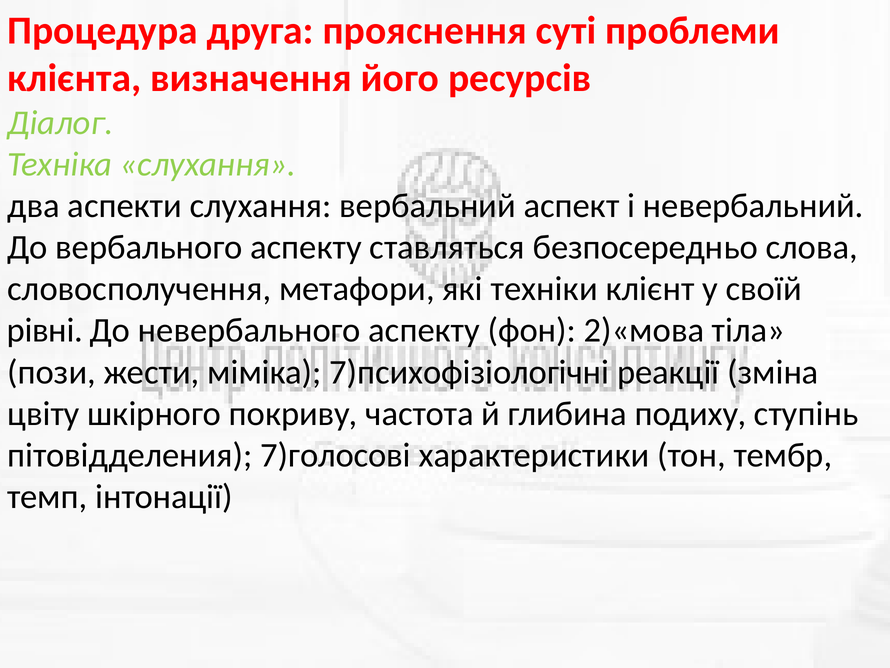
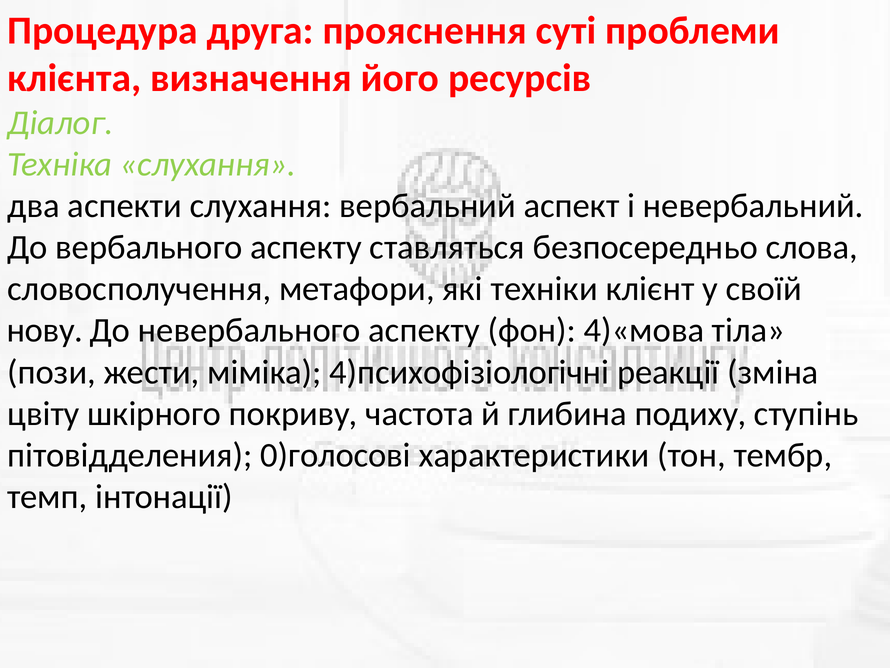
рівні: рівні -> нову
2)«мова: 2)«мова -> 4)«мова
7)психофізіологічні: 7)психофізіологічні -> 4)психофізіологічні
7)голосові: 7)голосові -> 0)голосові
